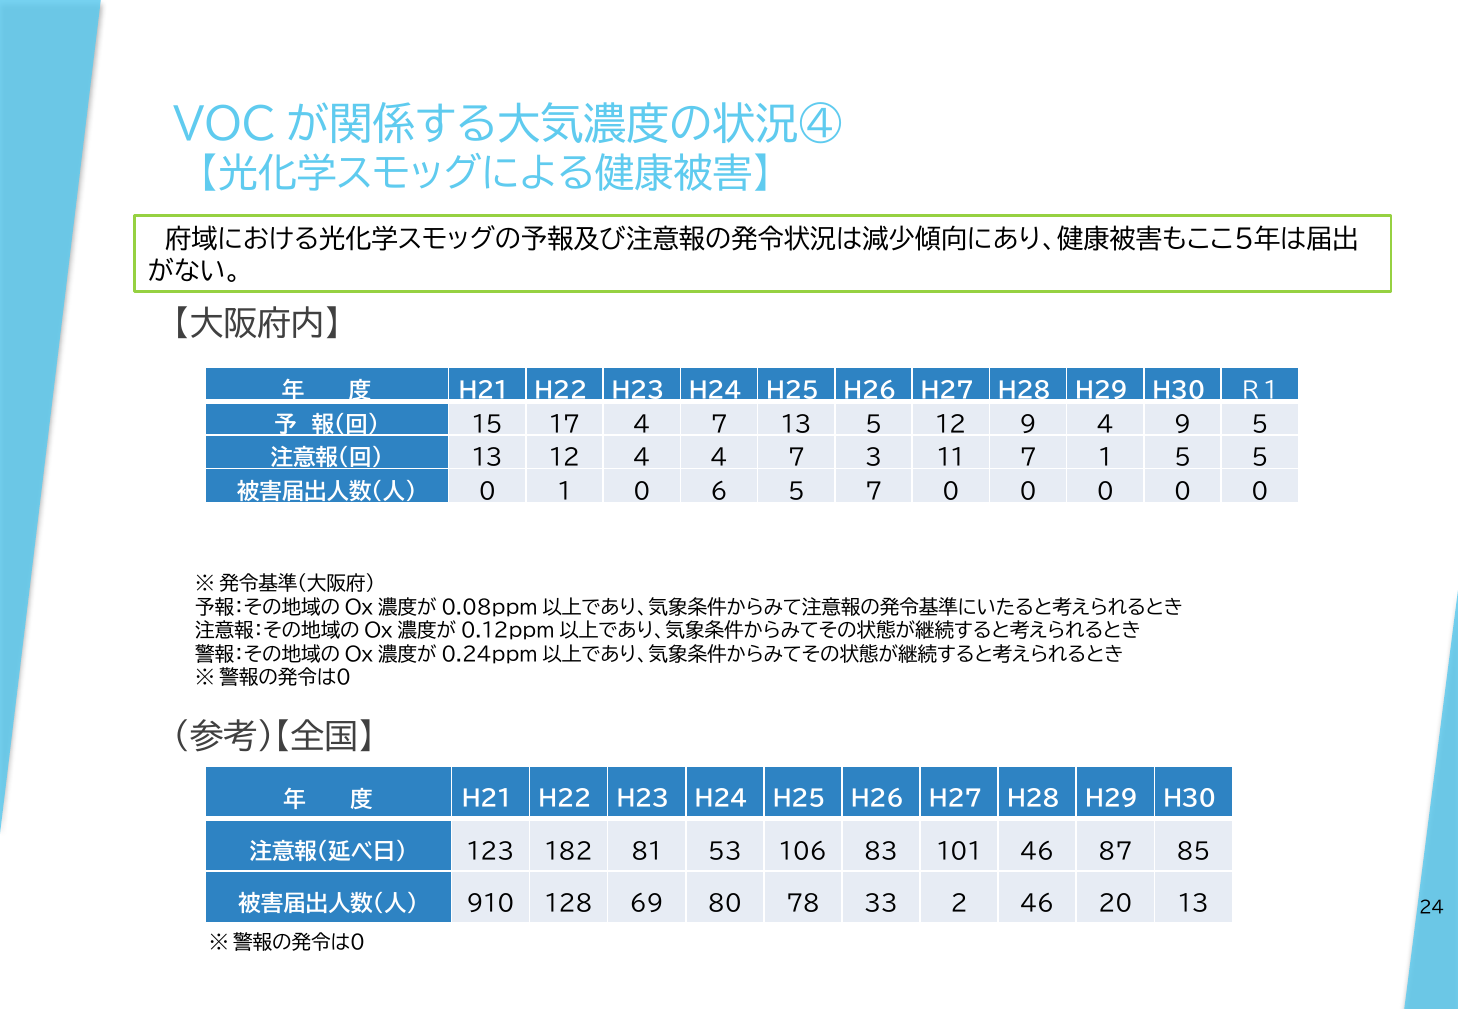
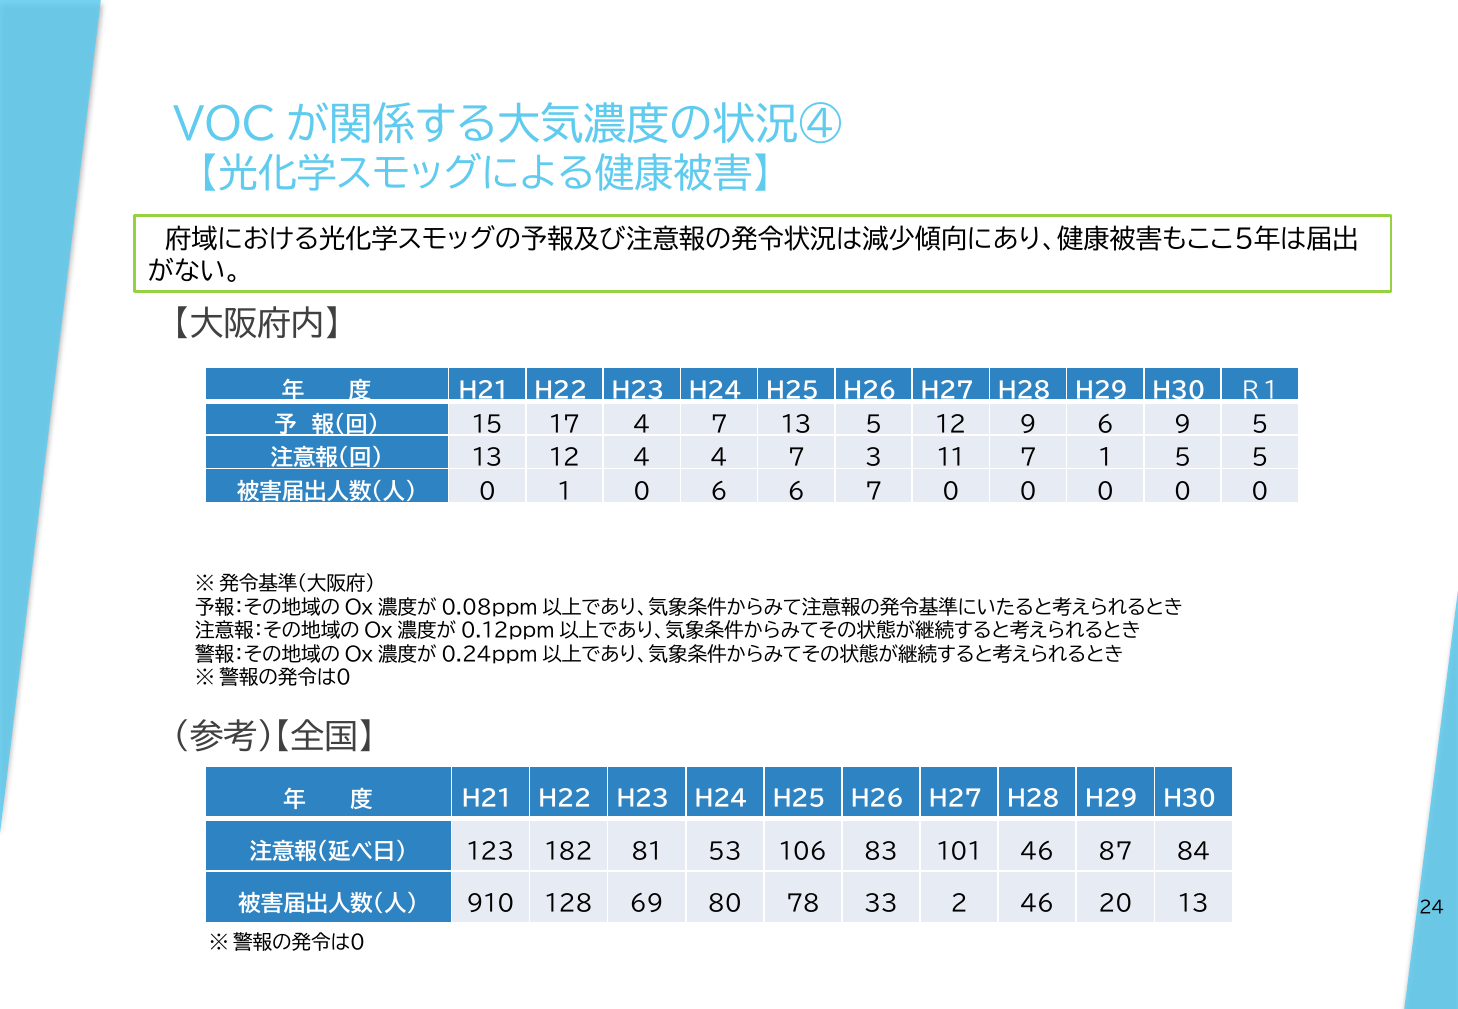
9 4: 4 -> 6
6 5: 5 -> 6
85: 85 -> 84
